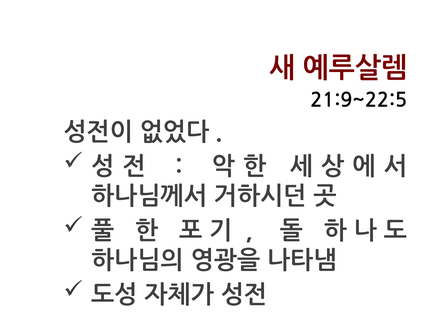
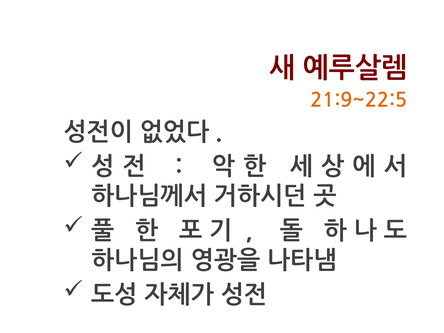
21:9~22:5 colour: black -> orange
